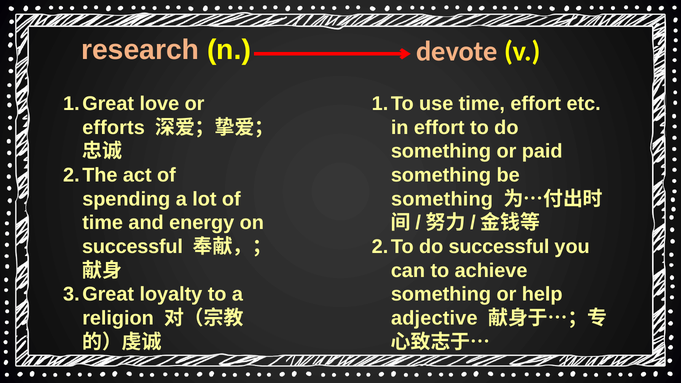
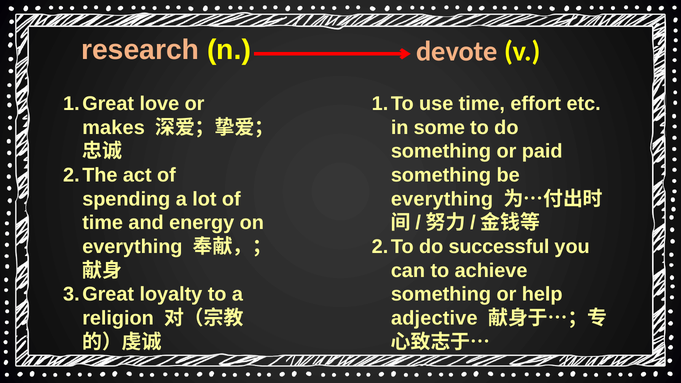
efforts: efforts -> makes
in effort: effort -> some
something at (442, 199): something -> everything
successful at (132, 247): successful -> everything
